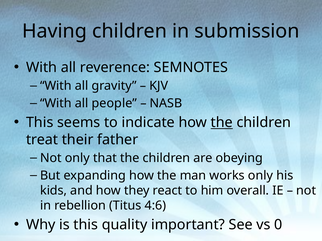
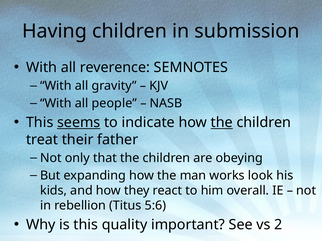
seems underline: none -> present
works only: only -> look
4:6: 4:6 -> 5:6
0: 0 -> 2
